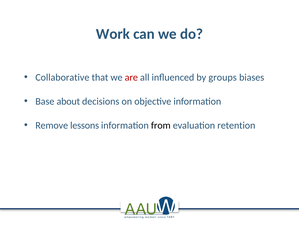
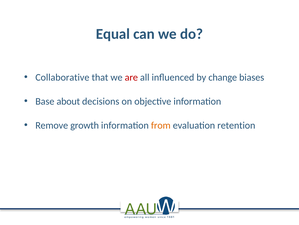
Work: Work -> Equal
groups: groups -> change
lessons: lessons -> growth
from colour: black -> orange
